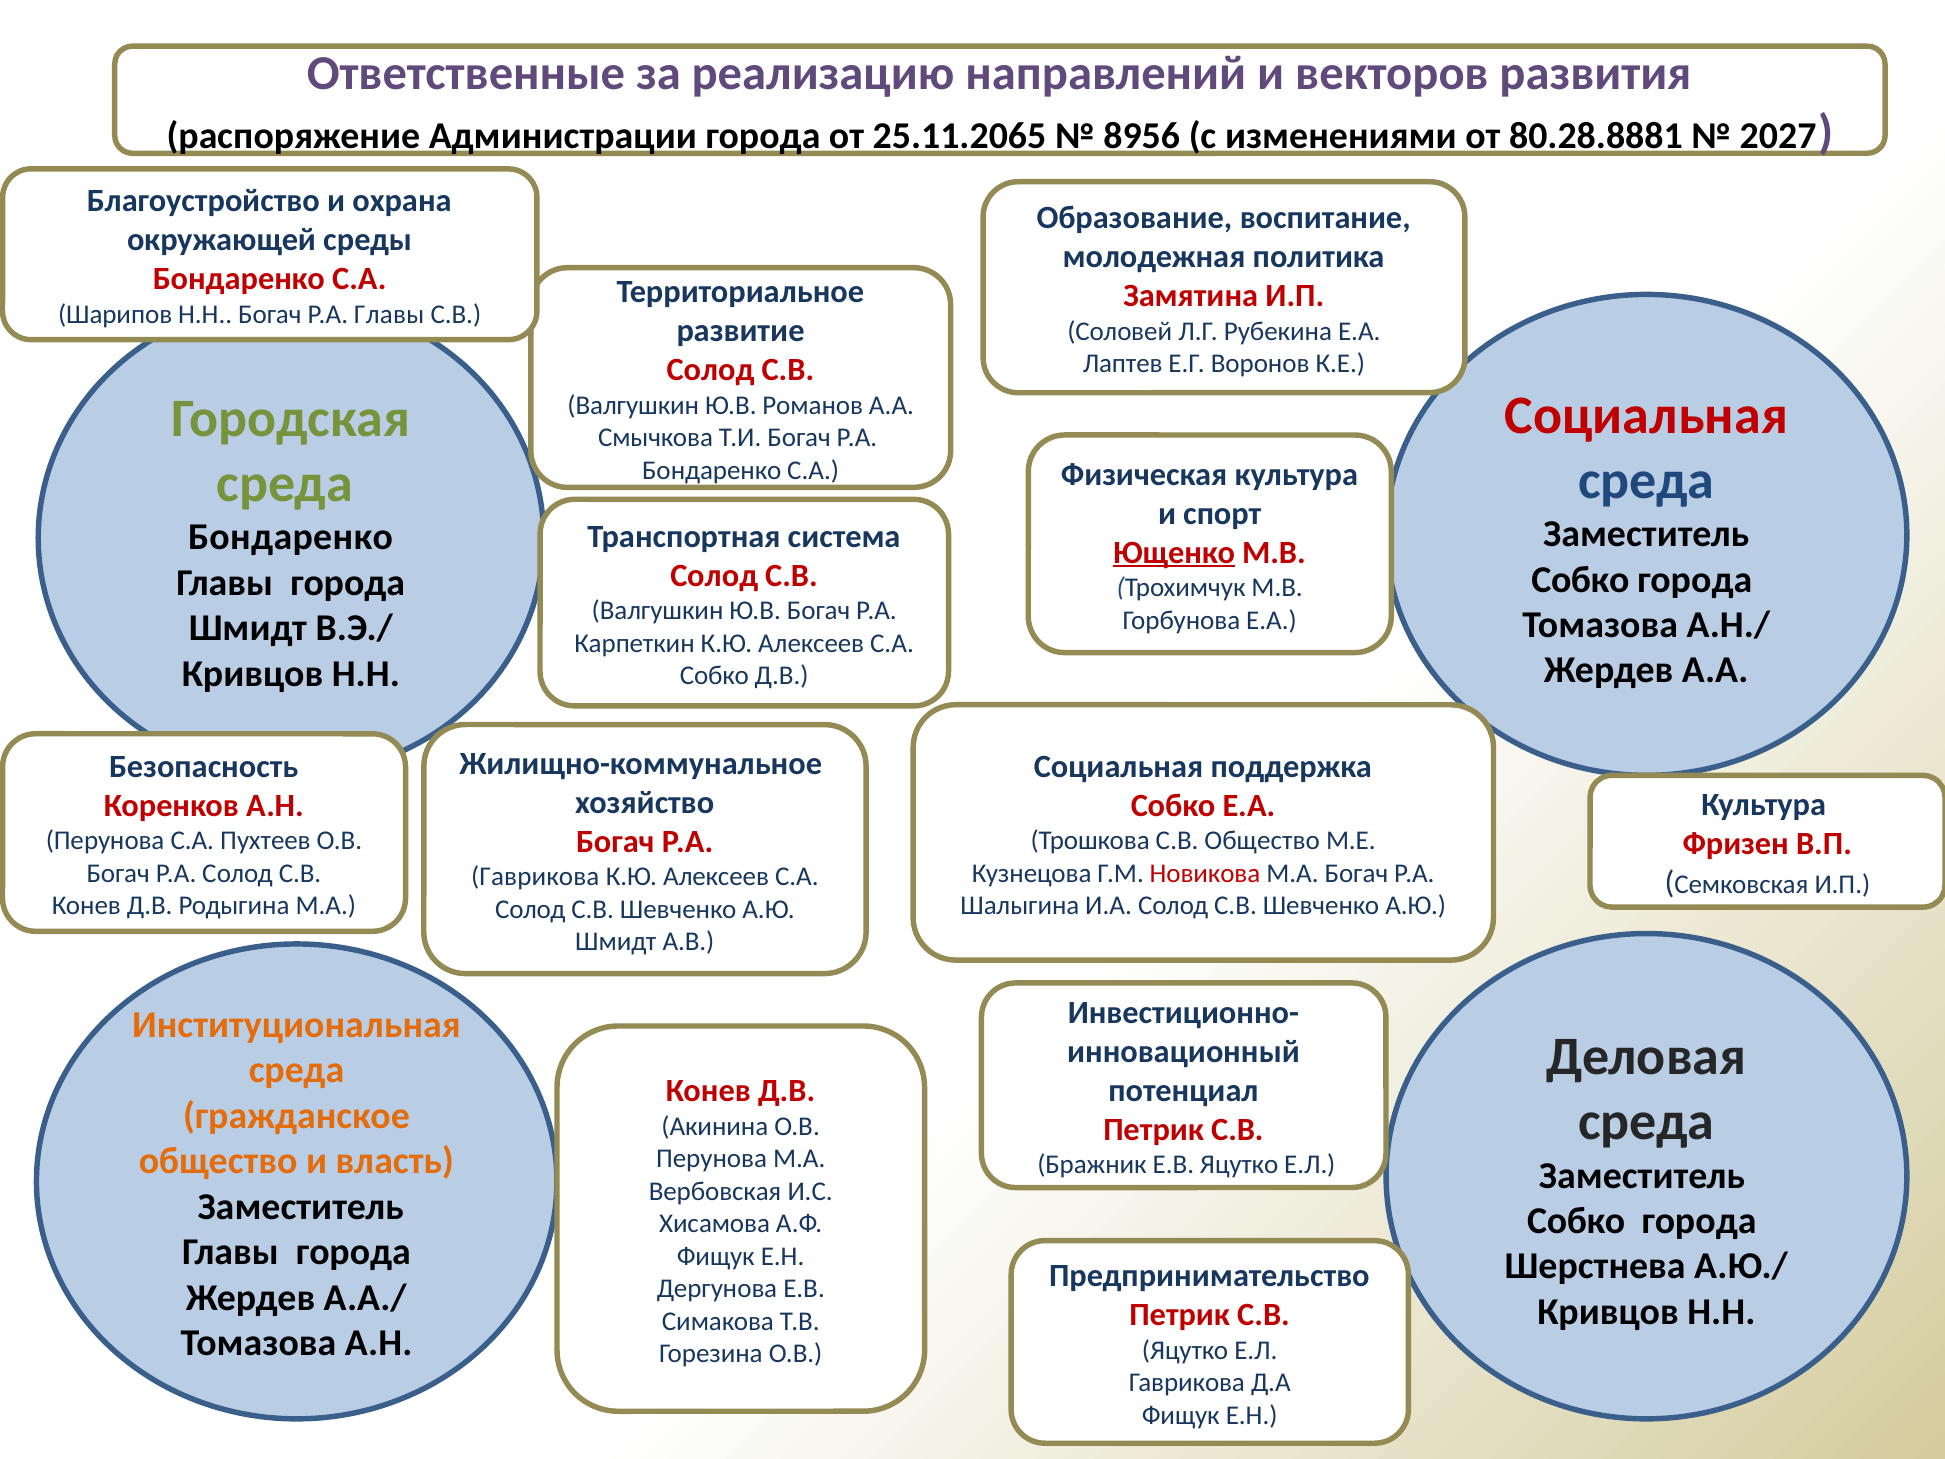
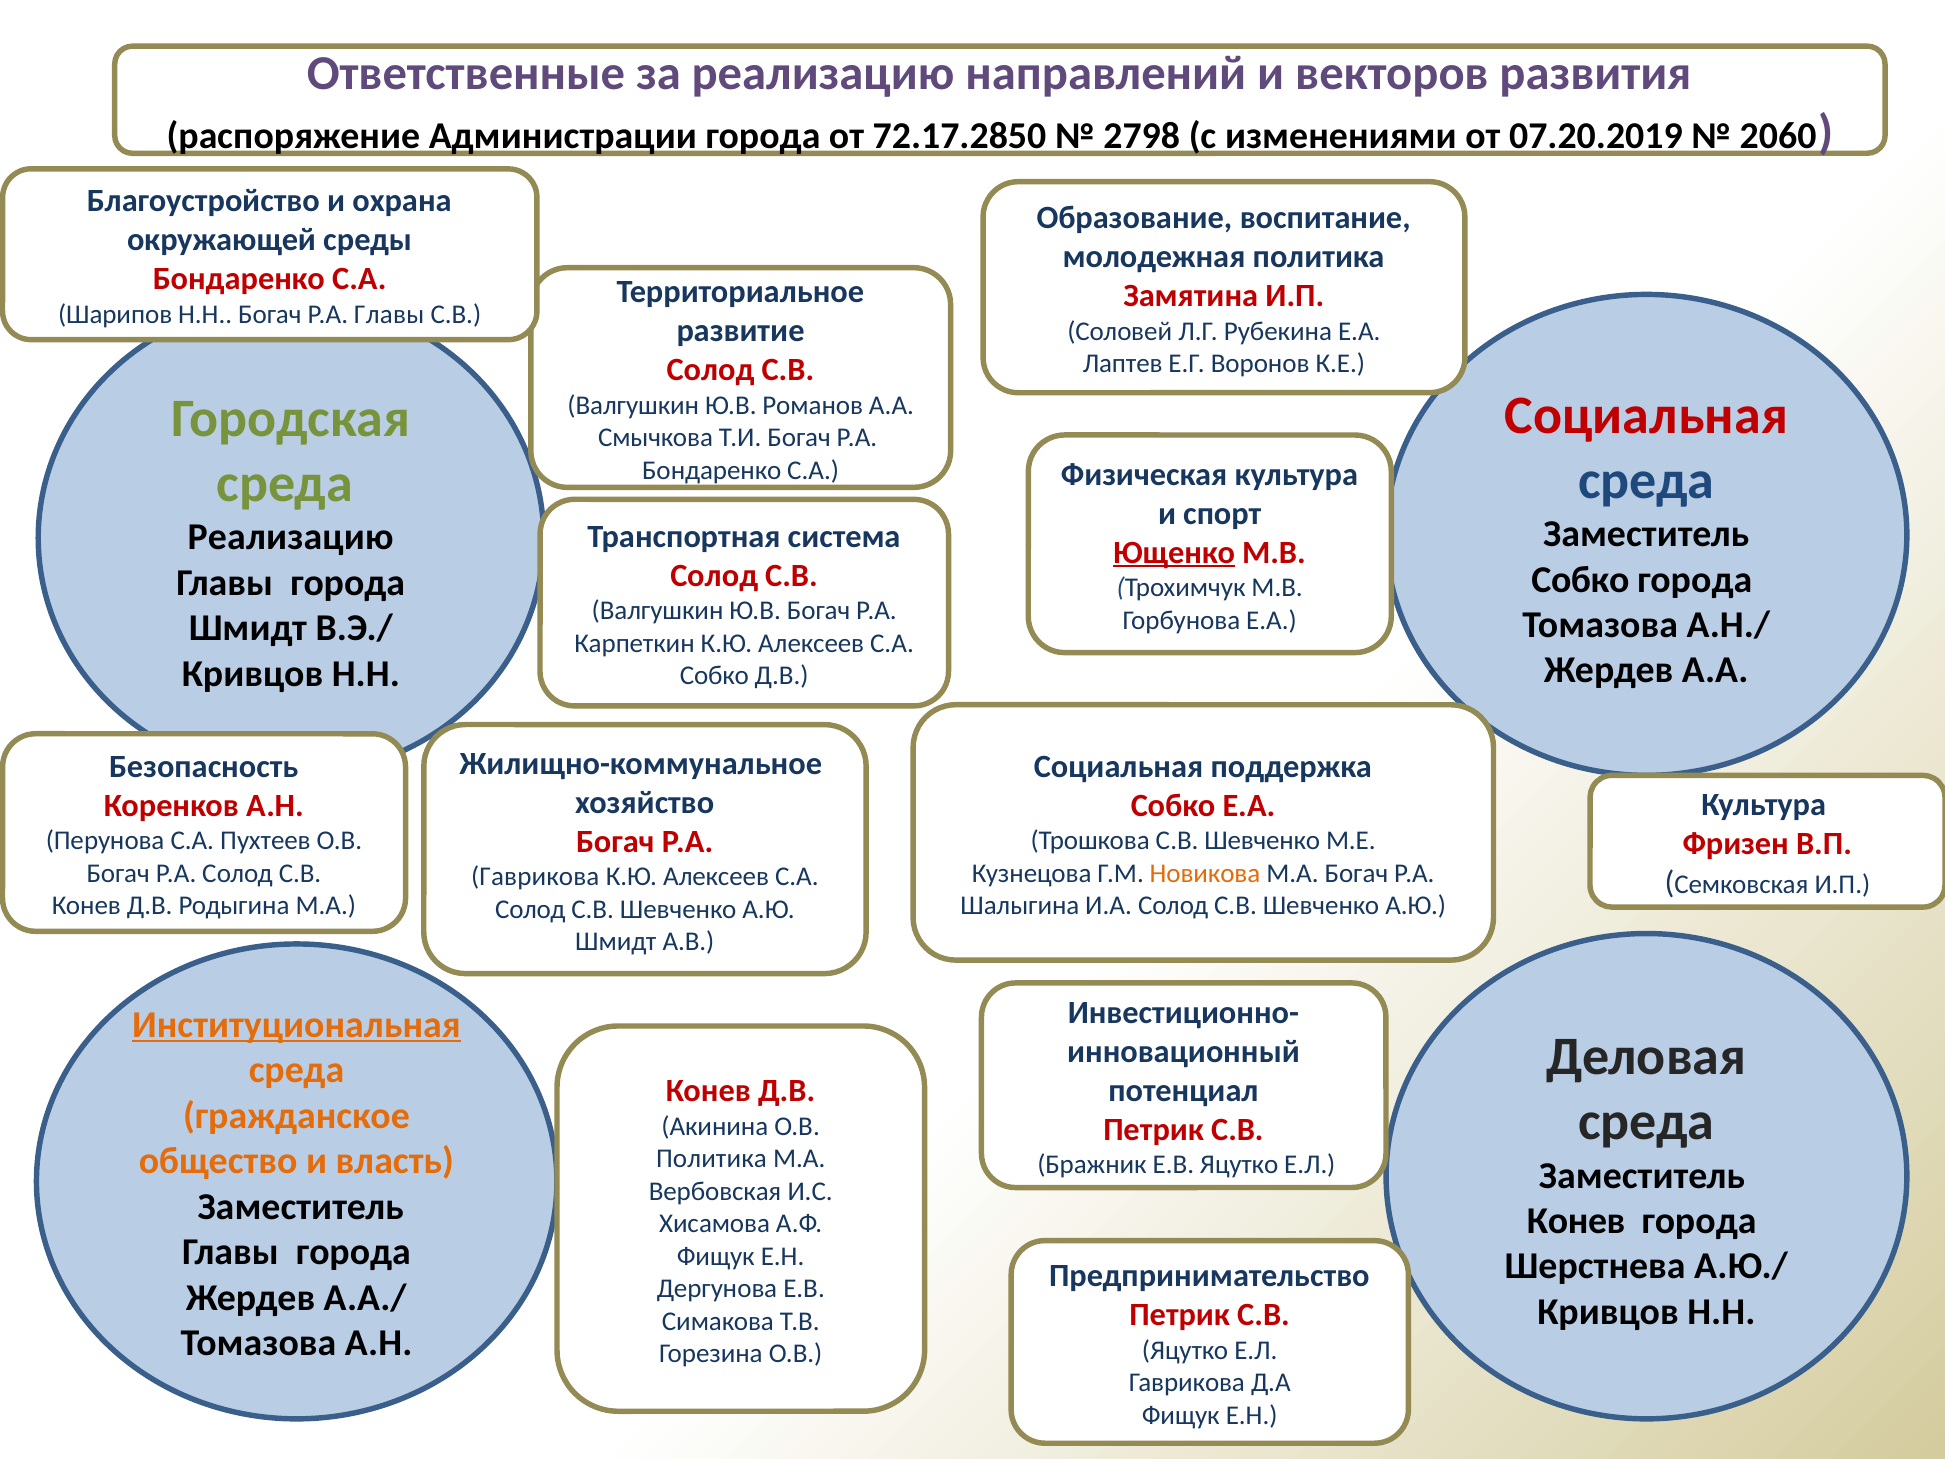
25.11.2065: 25.11.2065 -> 72.17.2850
8956: 8956 -> 2798
80.28.8881: 80.28.8881 -> 07.20.2019
2027: 2027 -> 2060
Бондаренко at (291, 537): Бондаренко -> Реализацию
Трошкова С.В Общество: Общество -> Шевченко
Новикова colour: red -> orange
Институциональная underline: none -> present
Перунова at (712, 1159): Перунова -> Политика
Собко at (1576, 1221): Собко -> Конев
